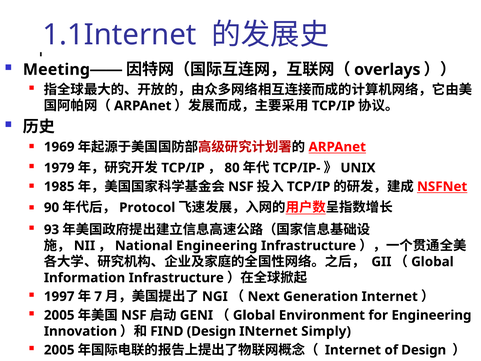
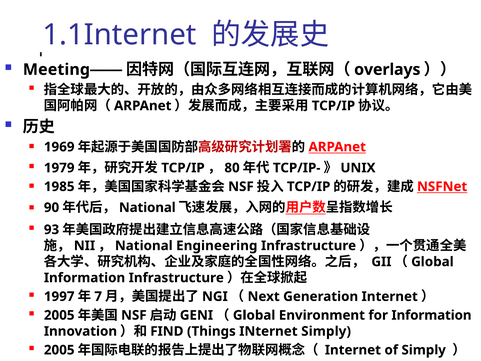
Protocol at (147, 207): Protocol -> National
for Engineering: Engineering -> Information
Design at (211, 331): Design -> Things
of Design: Design -> Simply
